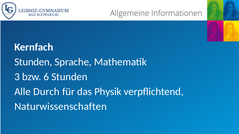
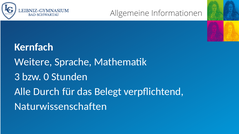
Stunden at (33, 62): Stunden -> Weitere
6: 6 -> 0
Physik: Physik -> Belegt
